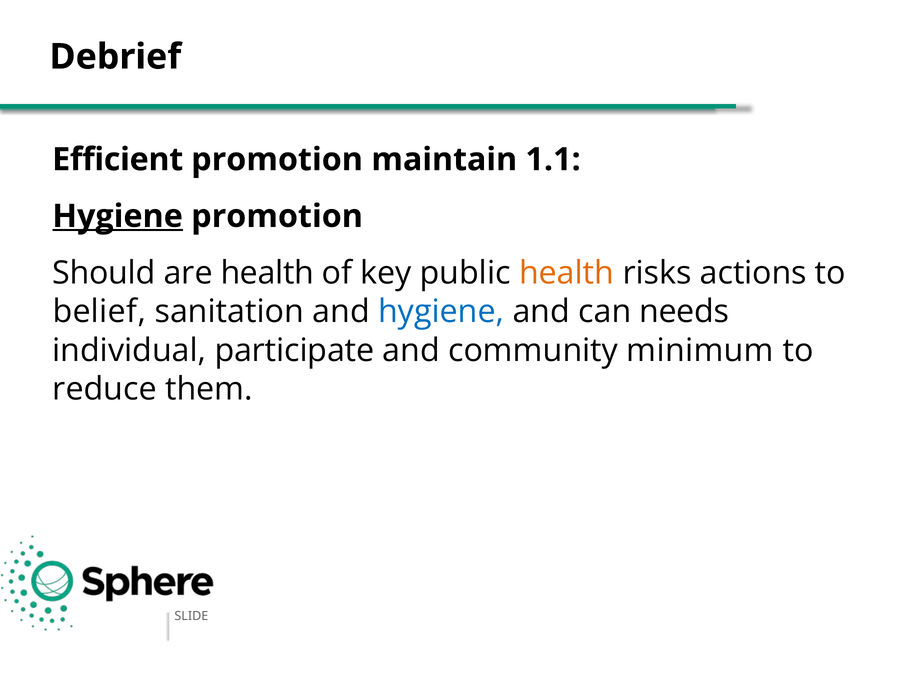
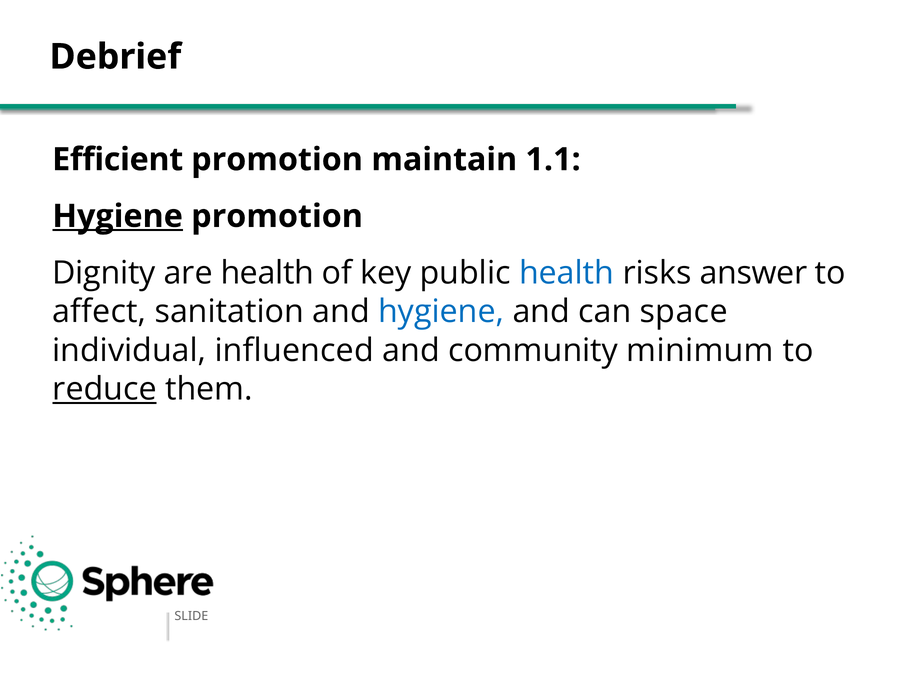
Should: Should -> Dignity
health at (567, 273) colour: orange -> blue
actions: actions -> answer
belief: belief -> affect
needs: needs -> space
participate: participate -> influenced
reduce underline: none -> present
